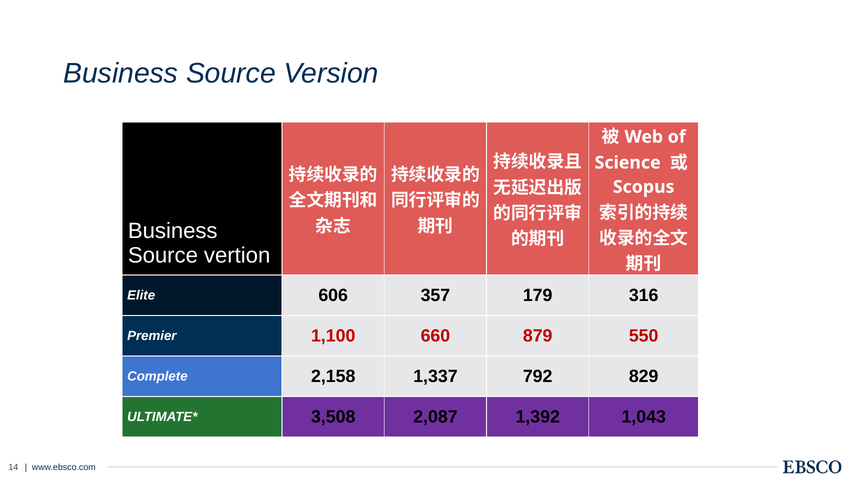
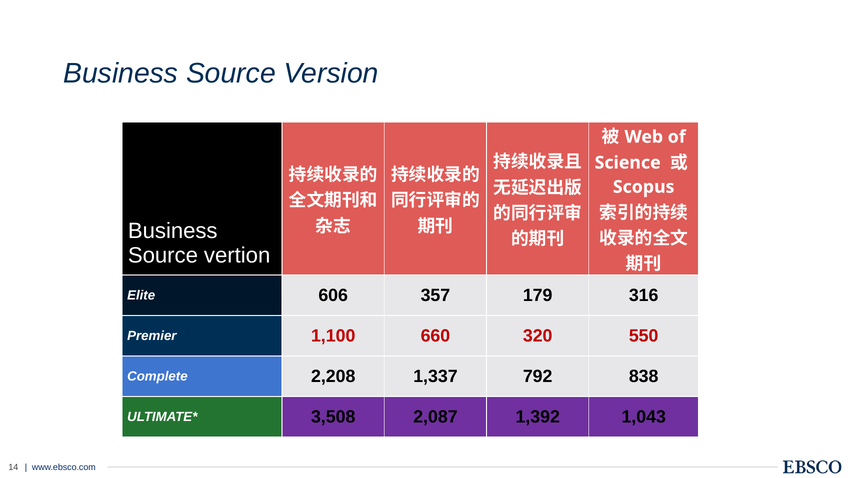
879: 879 -> 320
2,158: 2,158 -> 2,208
829: 829 -> 838
